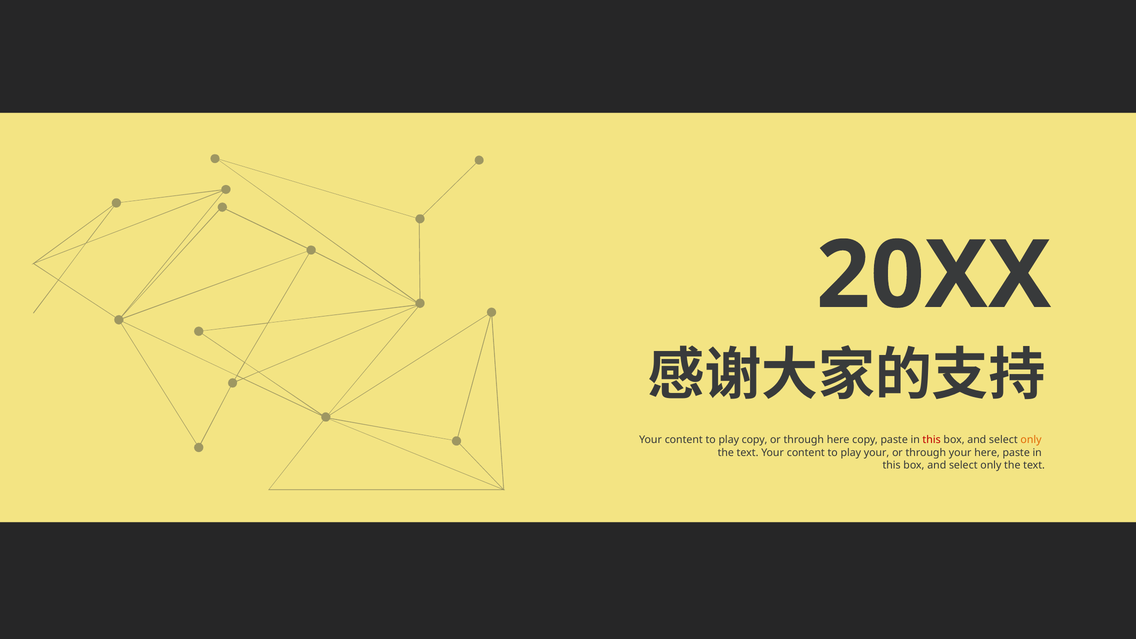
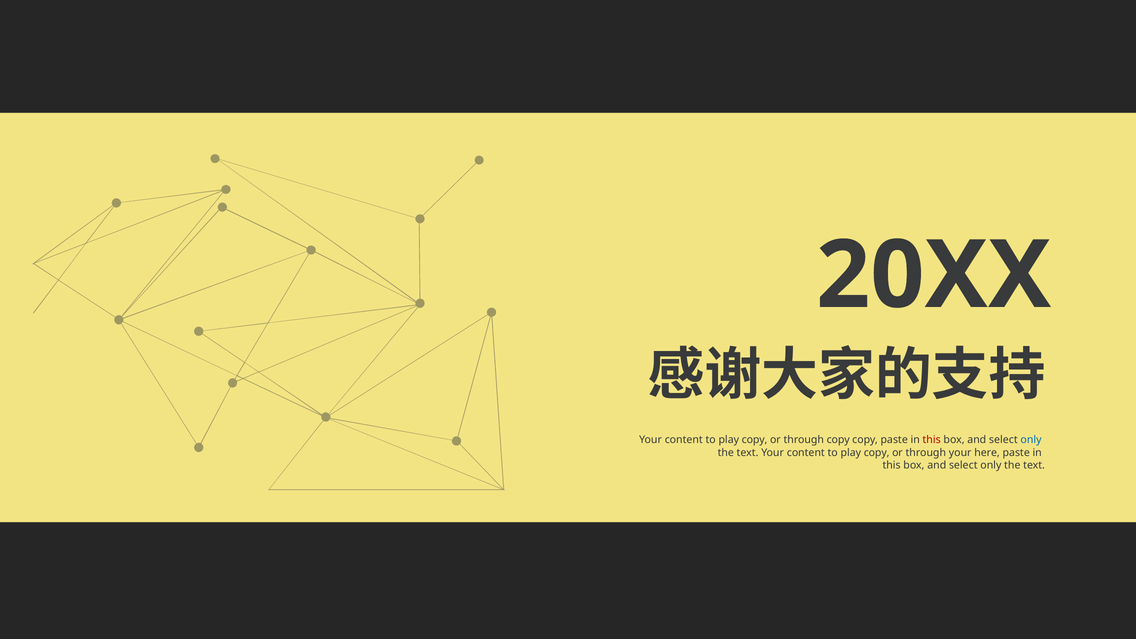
through here: here -> copy
only at (1031, 440) colour: orange -> blue
your at (877, 453): your -> copy
